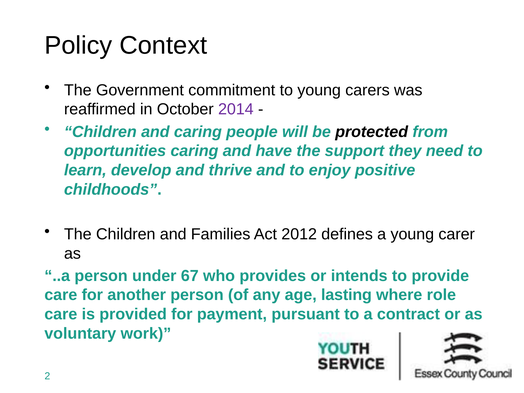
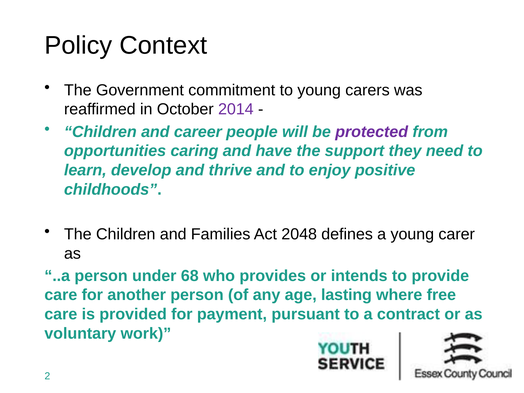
and caring: caring -> career
protected colour: black -> purple
2012: 2012 -> 2048
67: 67 -> 68
role: role -> free
